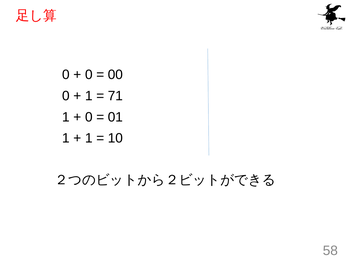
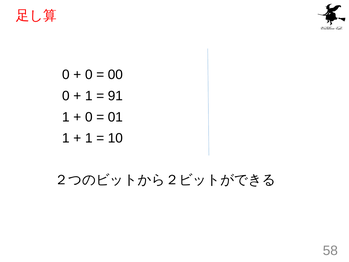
71: 71 -> 91
